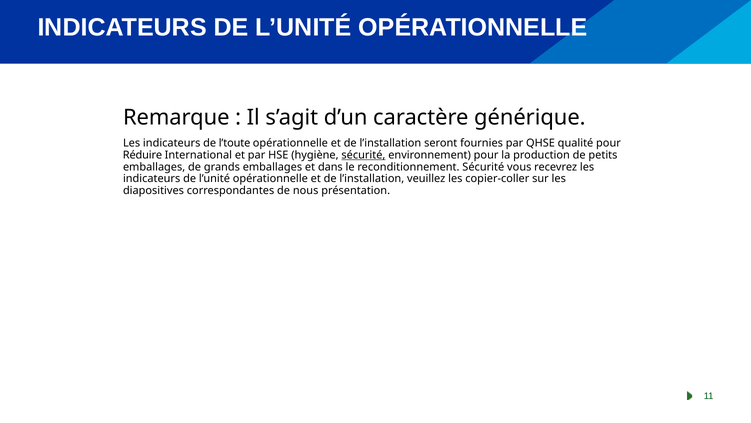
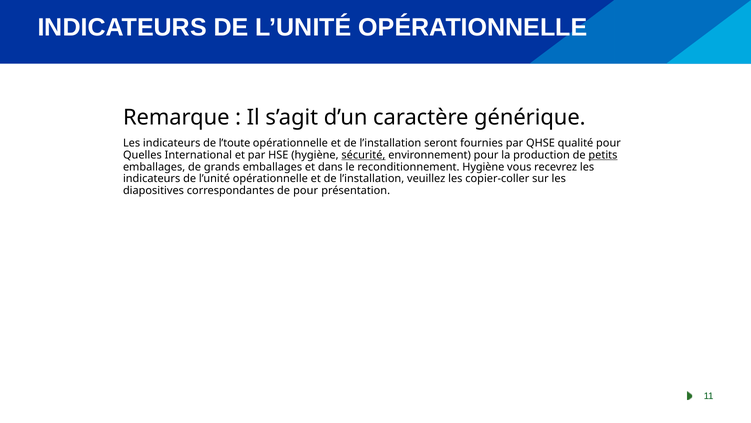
Réduire: Réduire -> Quelles
petits underline: none -> present
reconditionnement Sécurité: Sécurité -> Hygiène
de nous: nous -> pour
